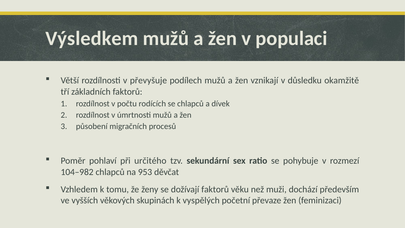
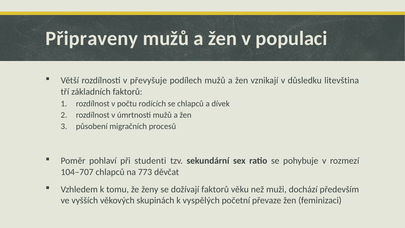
Výsledkem: Výsledkem -> Připraveny
okamžitě: okamžitě -> litevština
určitého: určitého -> studenti
104–982: 104–982 -> 104–707
953: 953 -> 773
